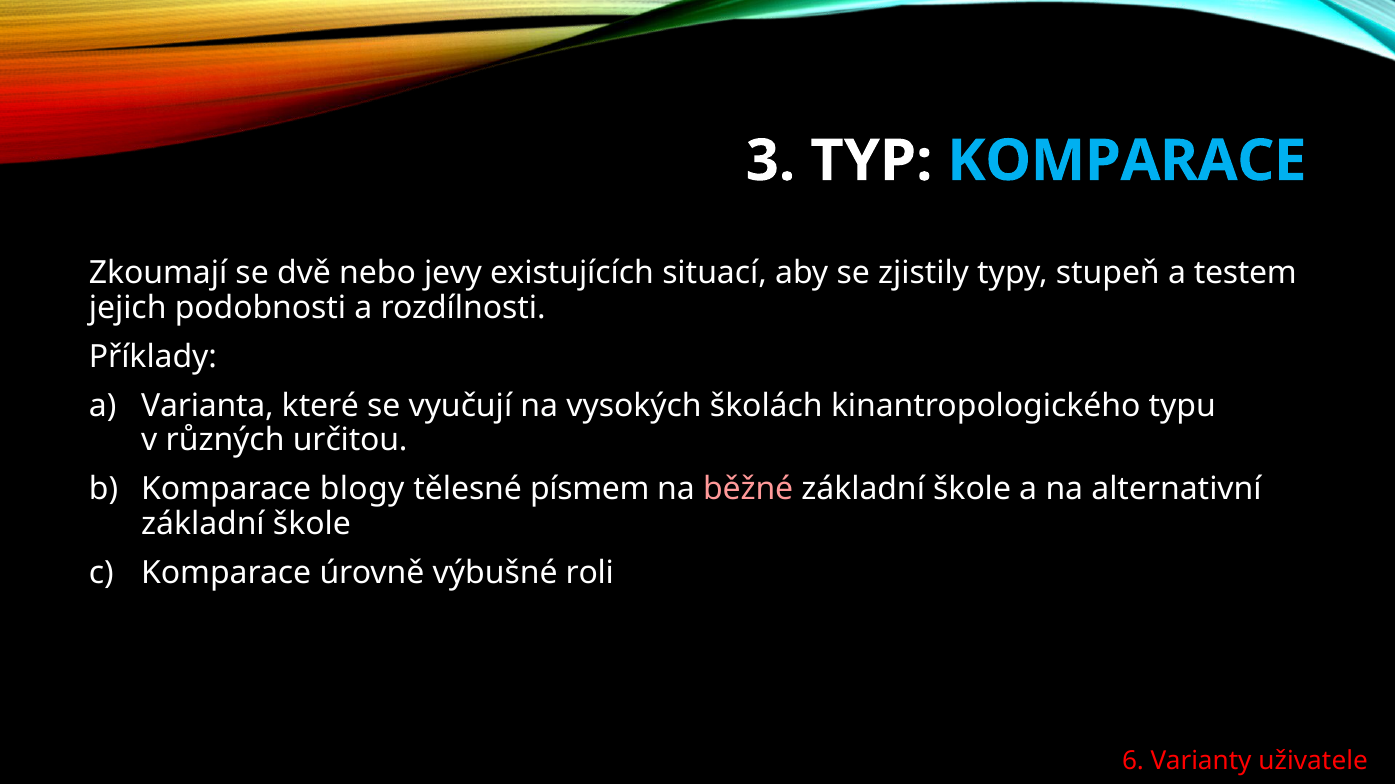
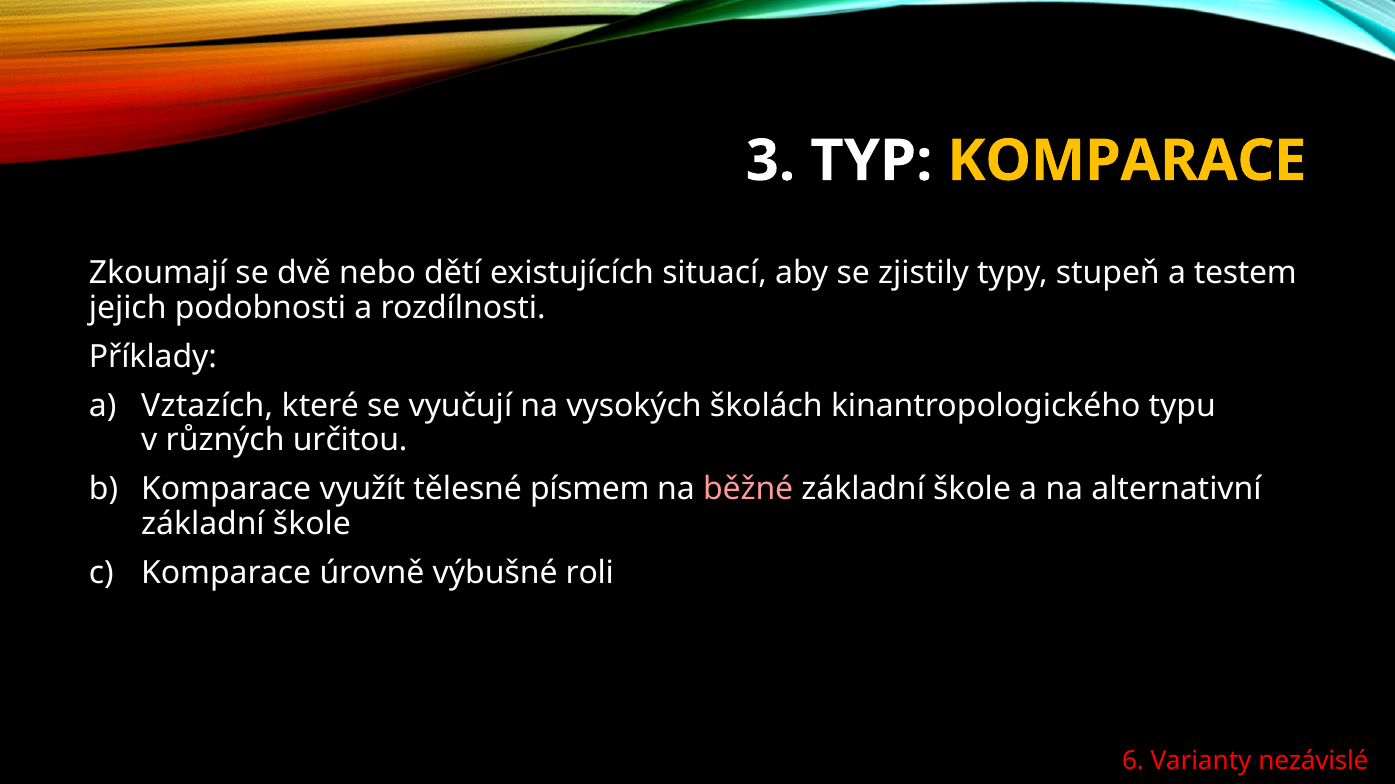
KOMPARACE at (1127, 161) colour: light blue -> yellow
jevy: jevy -> dětí
Varianta: Varianta -> Vztazích
blogy: blogy -> využít
uživatele: uživatele -> nezávislé
